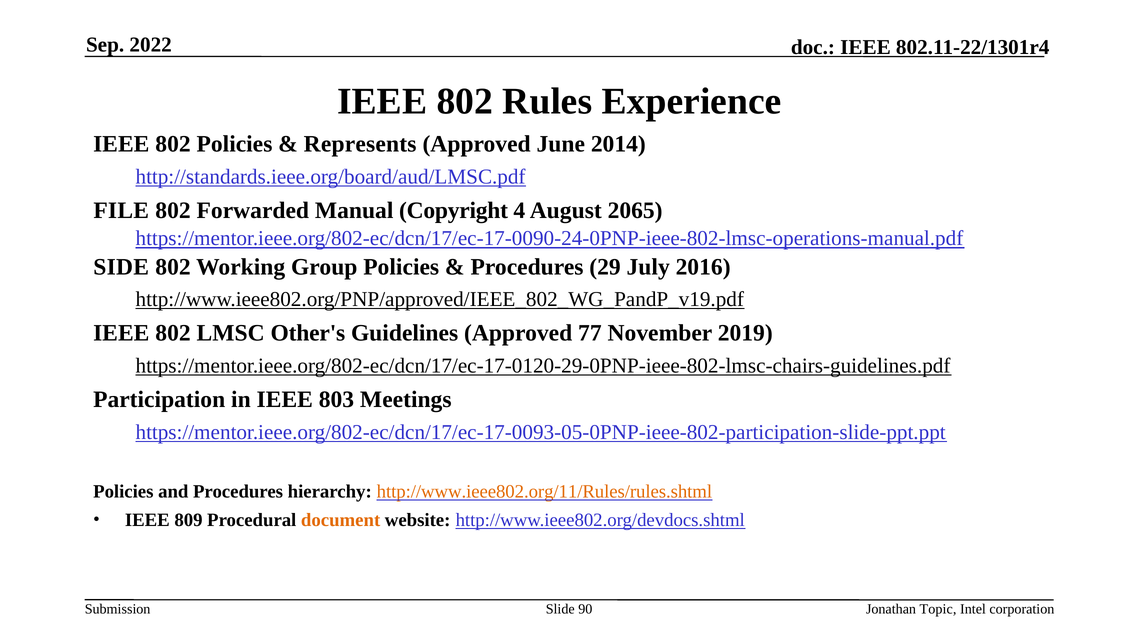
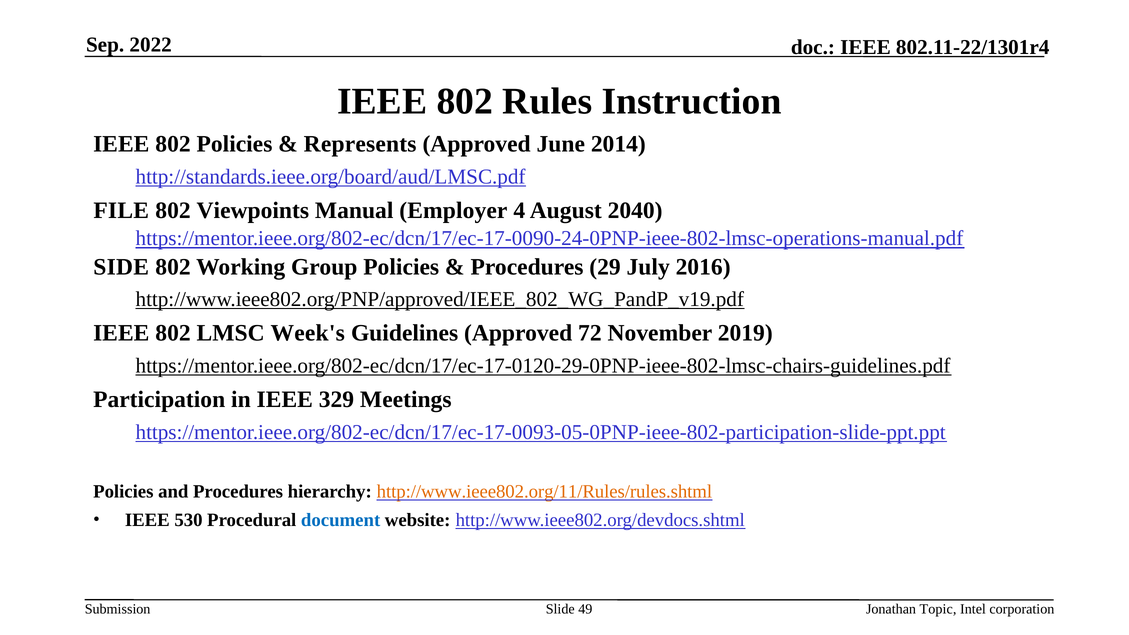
Experience: Experience -> Instruction
Forwarded: Forwarded -> Viewpoints
Copyright: Copyright -> Employer
2065: 2065 -> 2040
Other's: Other's -> Week's
77: 77 -> 72
803: 803 -> 329
809: 809 -> 530
document colour: orange -> blue
90: 90 -> 49
